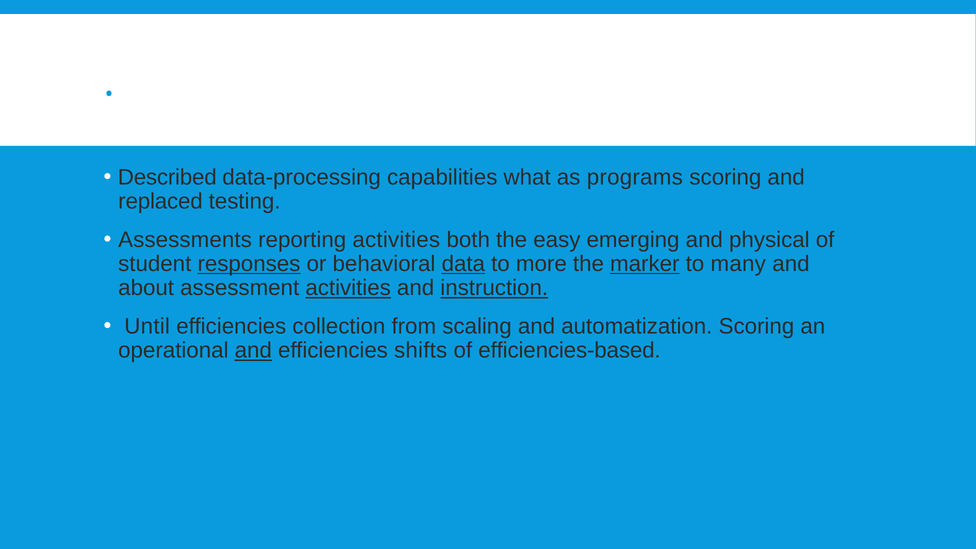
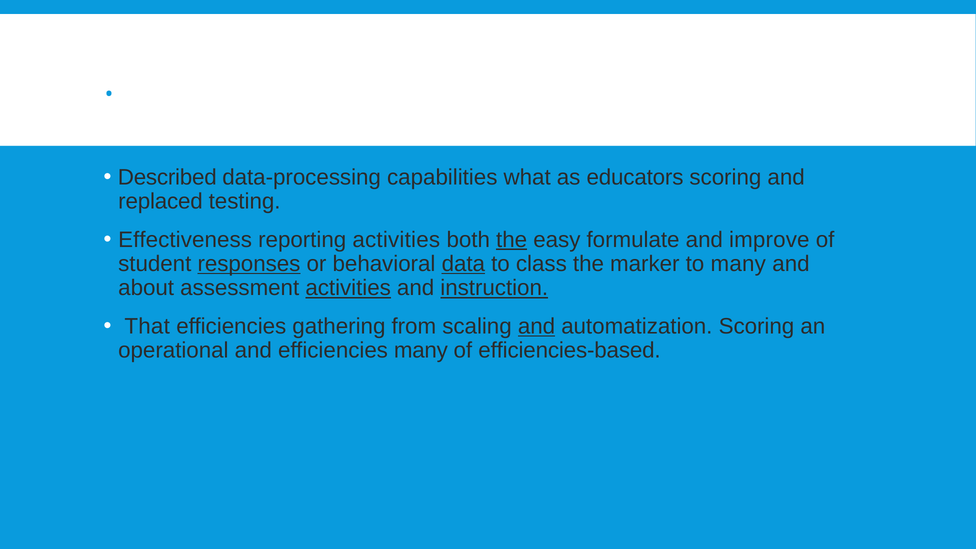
programs: programs -> educators
Assessments: Assessments -> Effectiveness
the at (512, 240) underline: none -> present
emerging: emerging -> formulate
physical: physical -> improve
more: more -> class
marker underline: present -> none
Until: Until -> That
collection: collection -> gathering
and at (537, 326) underline: none -> present
and at (253, 351) underline: present -> none
efficiencies shifts: shifts -> many
